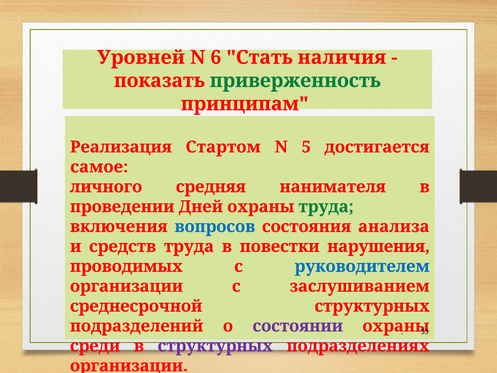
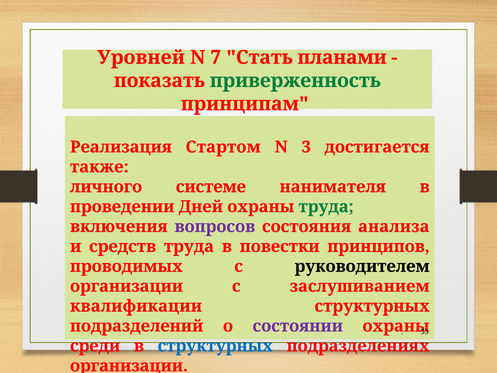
6: 6 -> 7
наличия: наличия -> планами
5: 5 -> 3
самое: самое -> также
средняя: средняя -> системе
вопросов colour: blue -> purple
нарушения: нарушения -> принципов
руководителем colour: blue -> black
среднесрочной: среднесрочной -> квалификации
структурных at (215, 346) colour: purple -> blue
